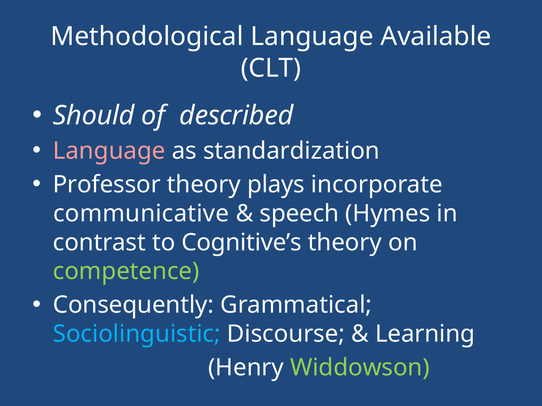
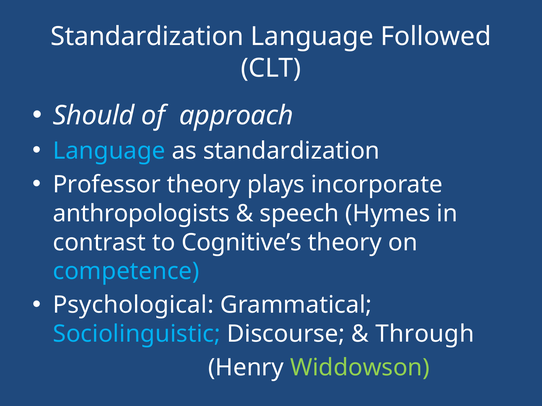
Methodological at (147, 37): Methodological -> Standardization
Available: Available -> Followed
described: described -> approach
Language at (109, 151) colour: pink -> light blue
communicative: communicative -> anthropologists
competence colour: light green -> light blue
Consequently: Consequently -> Psychological
Learning: Learning -> Through
